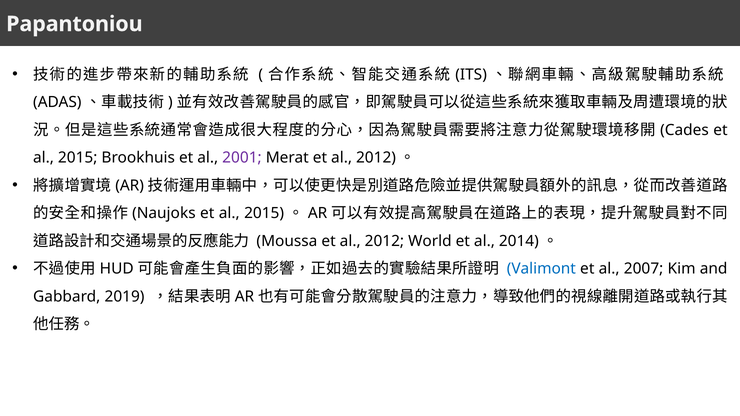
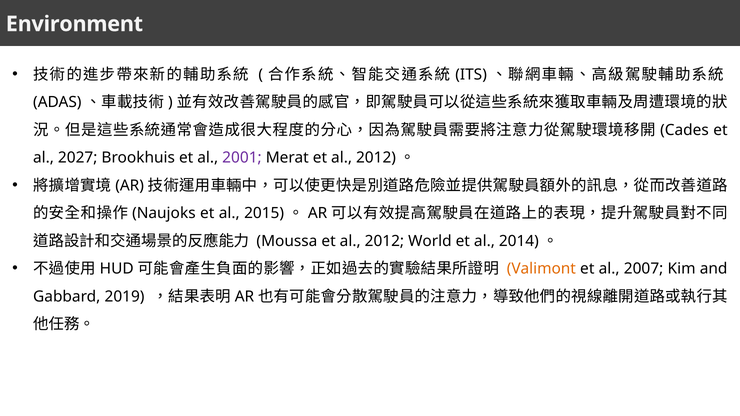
Papantoniou: Papantoniou -> Environment
2015 at (78, 158): 2015 -> 2027
Valimont colour: blue -> orange
